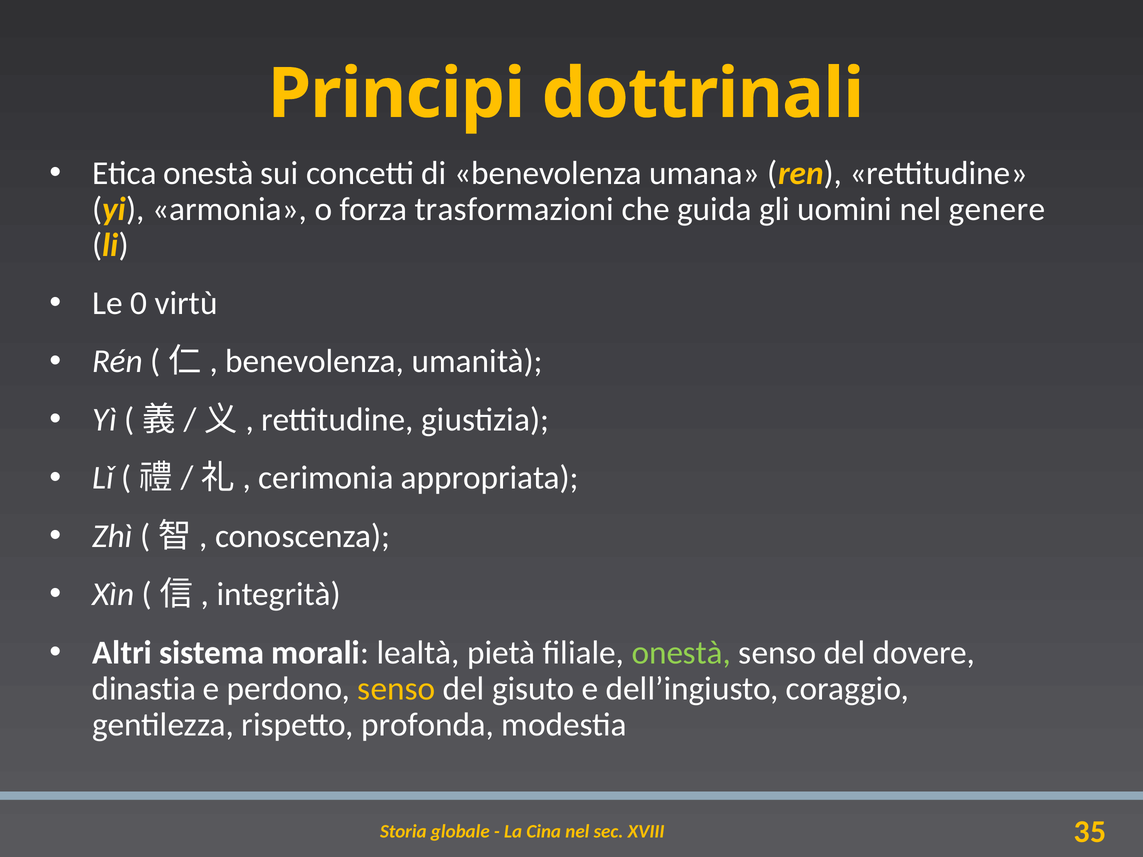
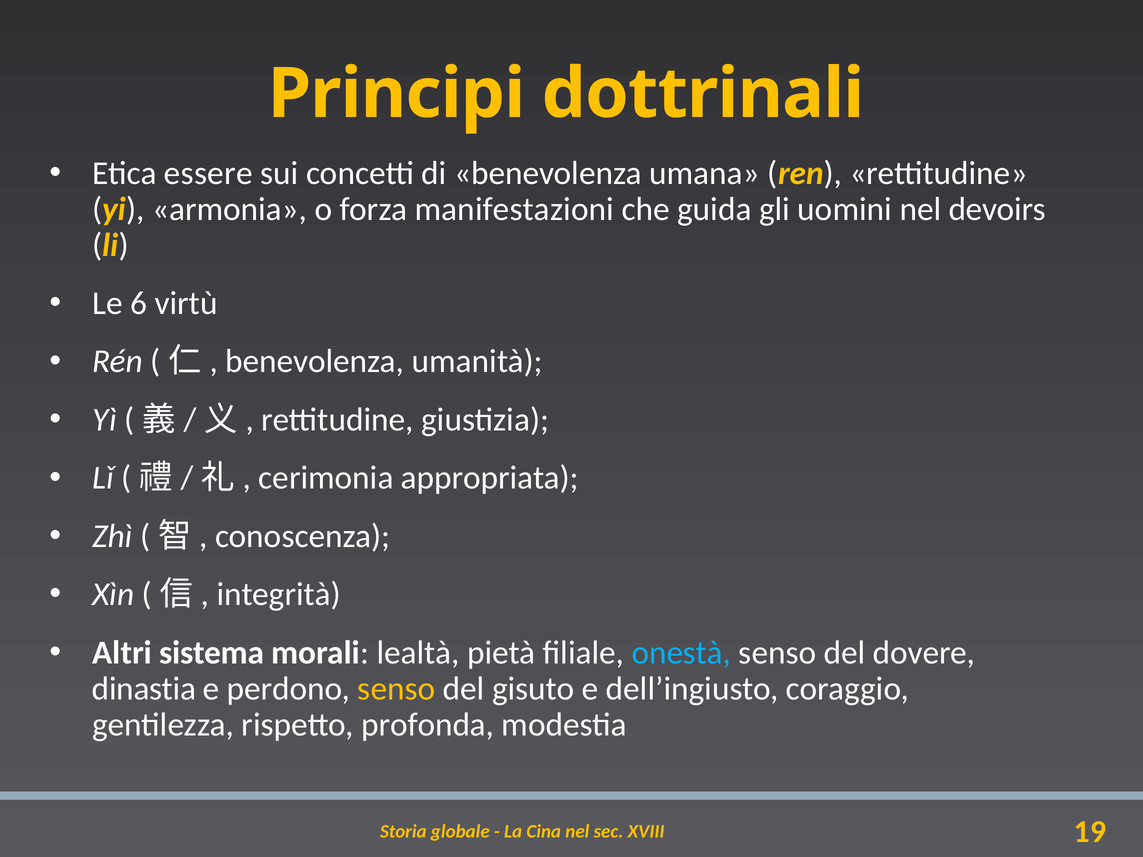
Etica onestà: onestà -> essere
trasformazioni: trasformazioni -> manifestazioni
genere: genere -> devoirs
0: 0 -> 6
onestà at (681, 653) colour: light green -> light blue
35: 35 -> 19
